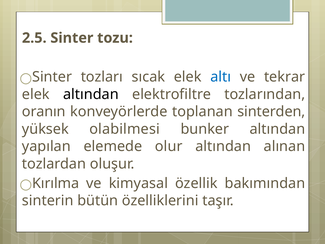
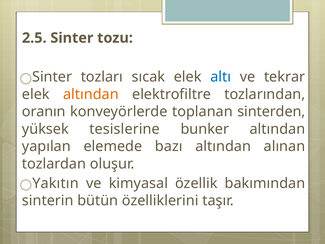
altından at (91, 94) colour: black -> orange
olabilmesi: olabilmesi -> tesislerine
olur: olur -> bazı
Kırılma: Kırılma -> Yakıtın
